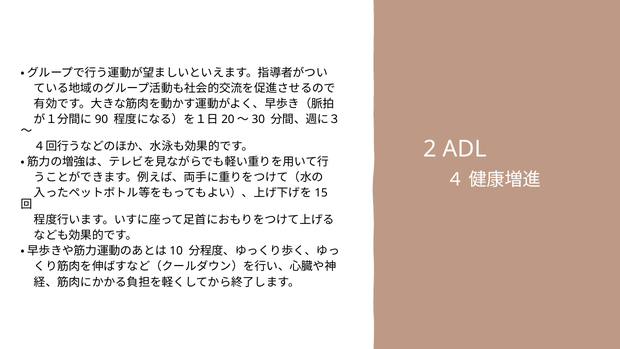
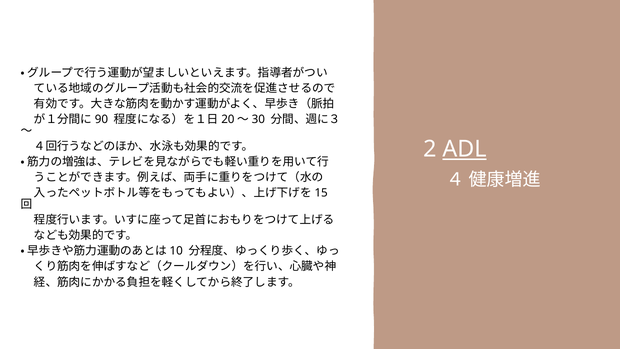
ADL underline: none -> present
